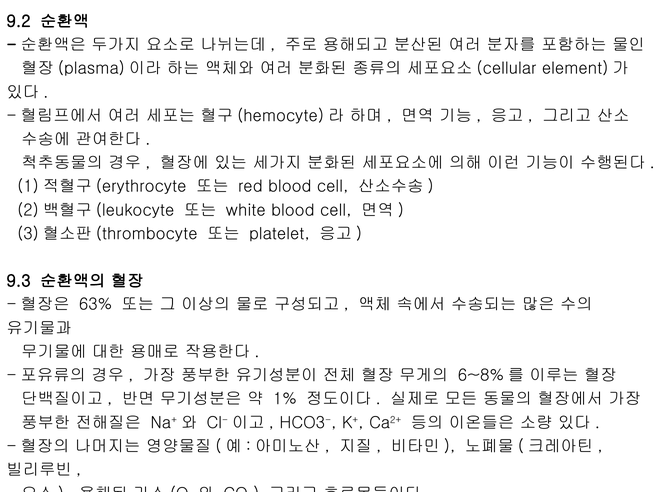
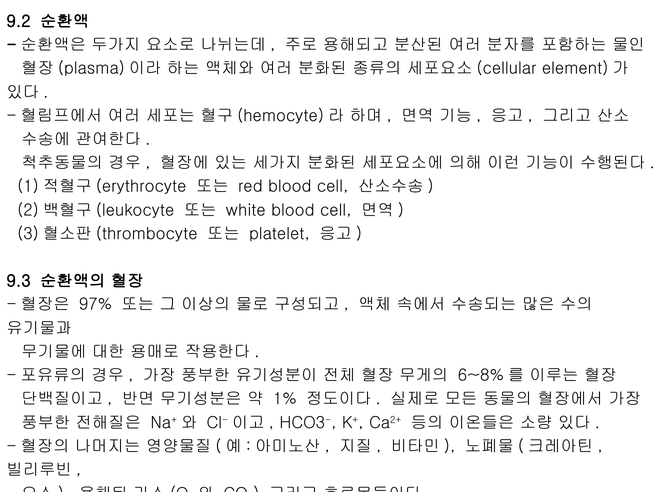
63%: 63% -> 97%
